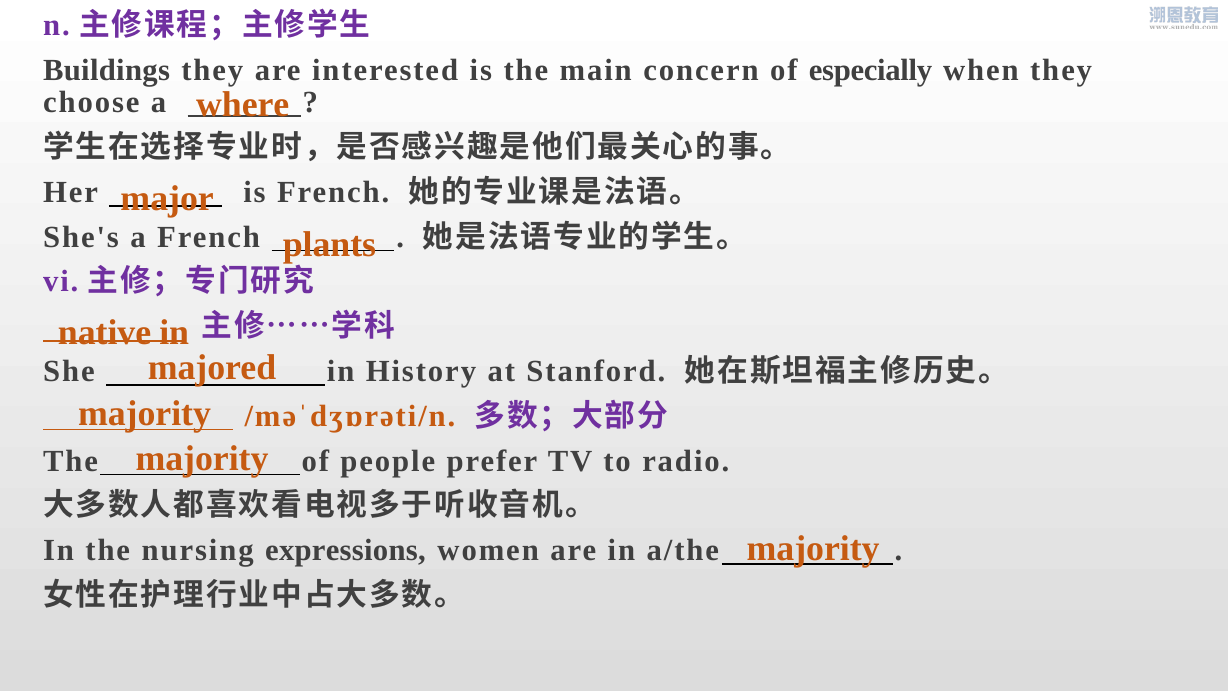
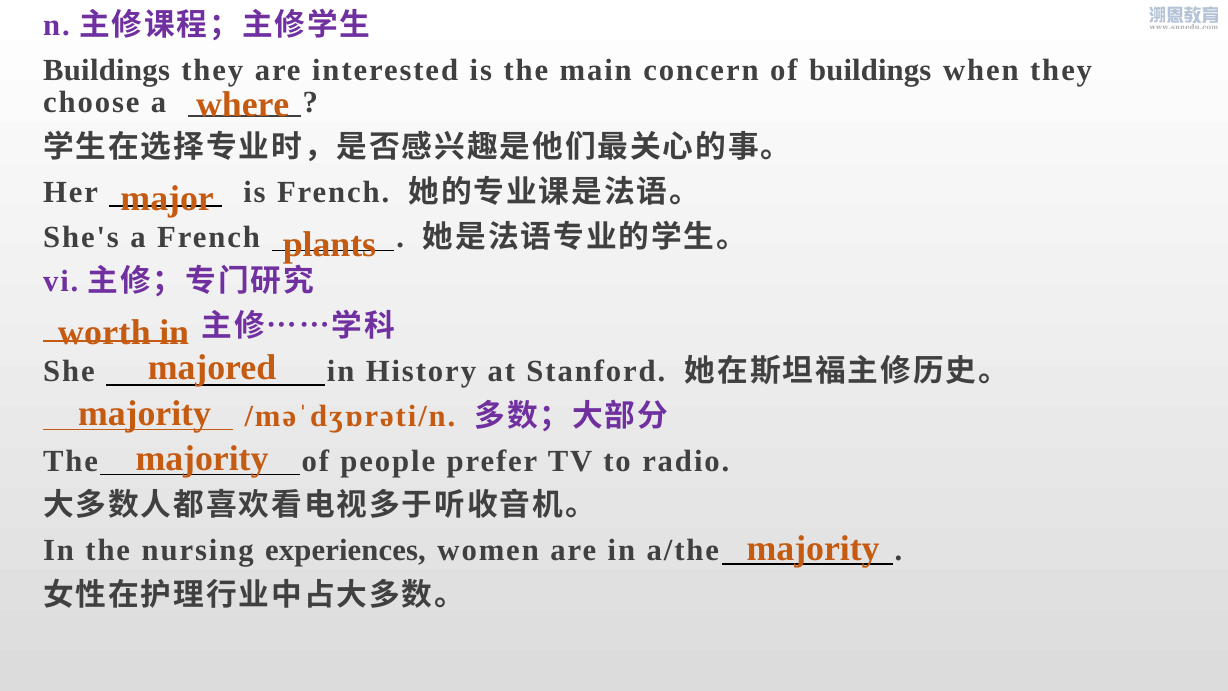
of especially: especially -> buildings
native: native -> worth
expressions: expressions -> experiences
